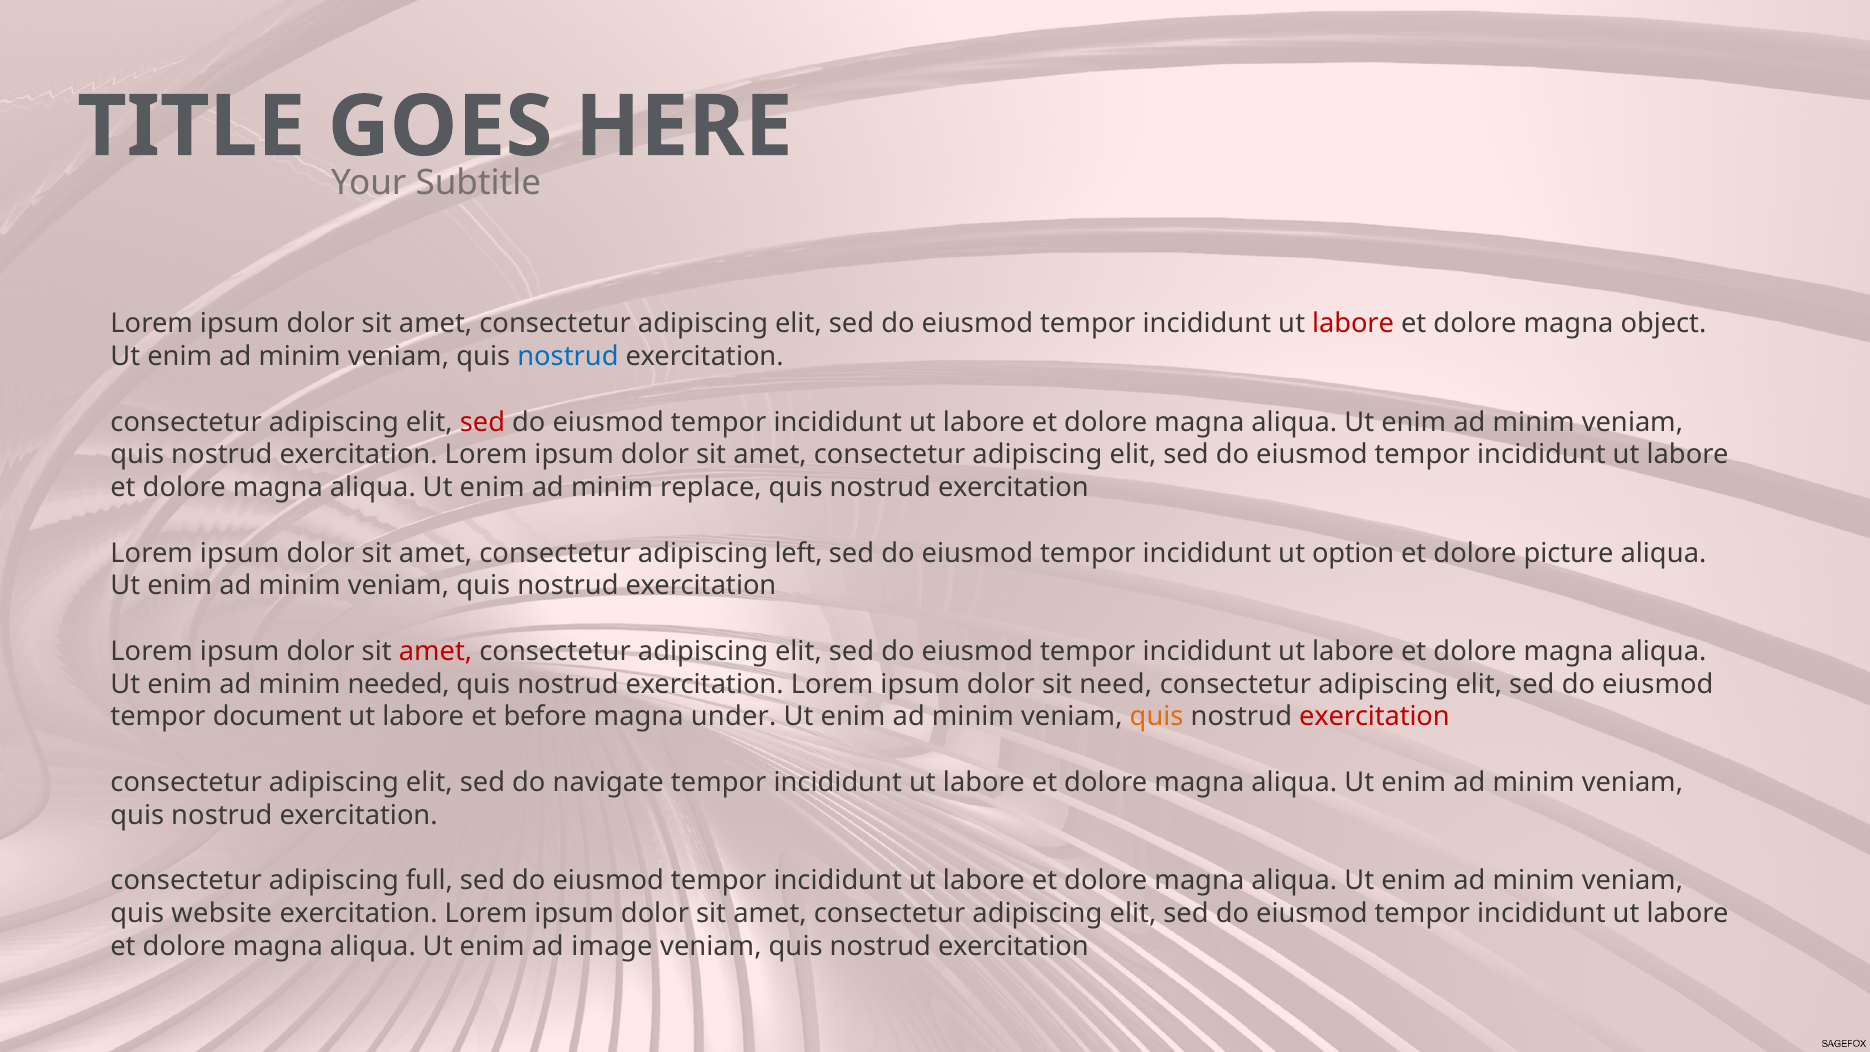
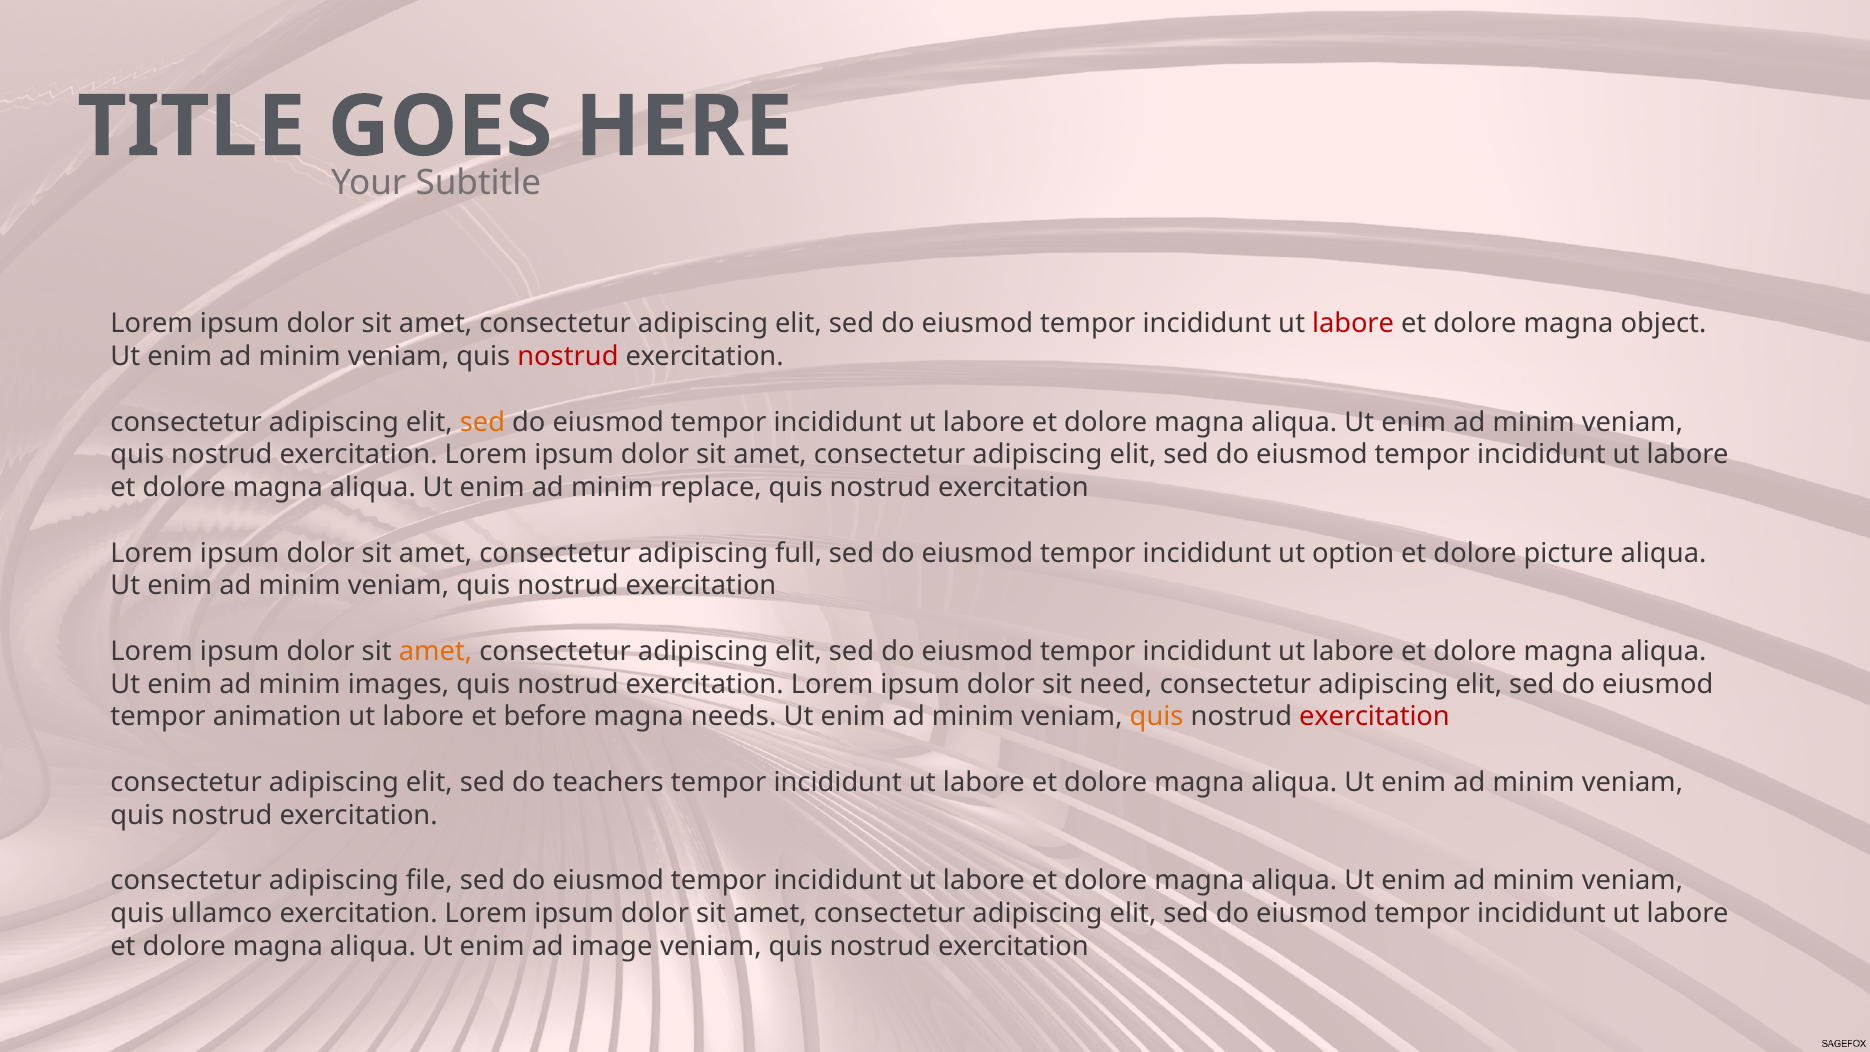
nostrud at (568, 357) colour: blue -> red
sed at (482, 422) colour: red -> orange
left: left -> full
amet at (436, 651) colour: red -> orange
needed: needed -> images
document: document -> animation
under: under -> needs
navigate: navigate -> teachers
full: full -> file
website: website -> ullamco
